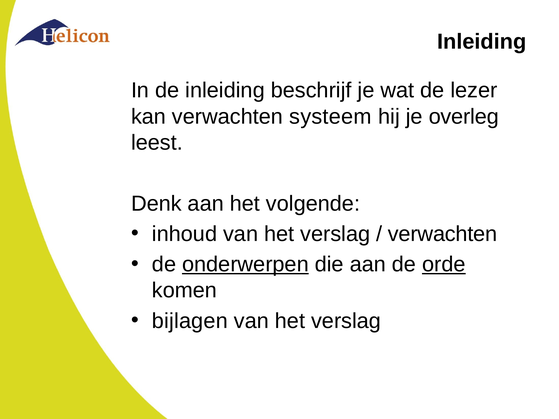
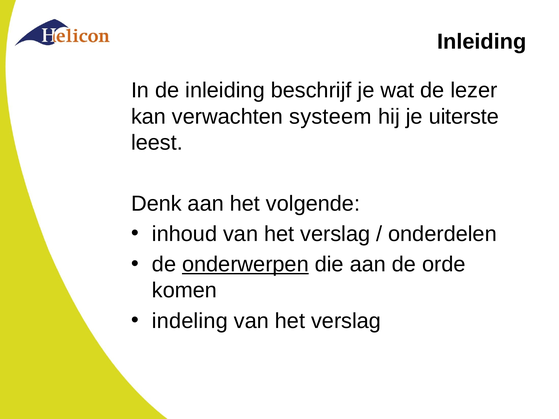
overleg: overleg -> uiterste
verwachten at (443, 234): verwachten -> onderdelen
orde underline: present -> none
bijlagen: bijlagen -> indeling
